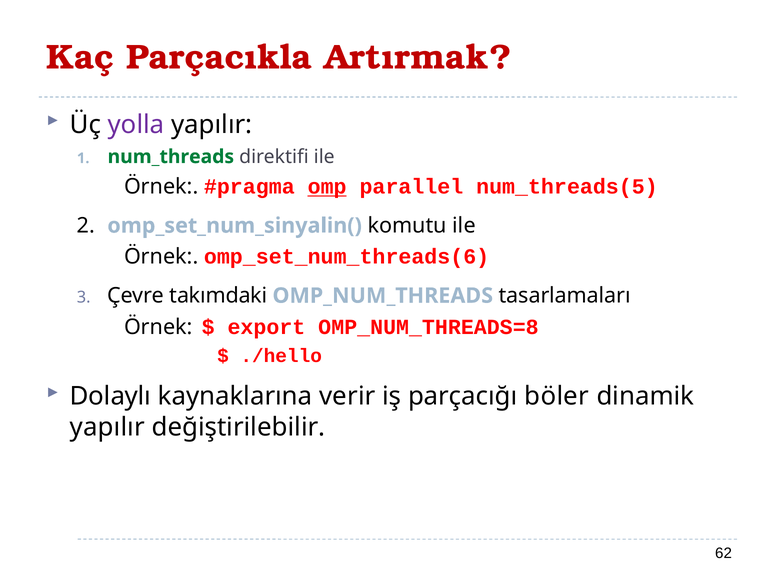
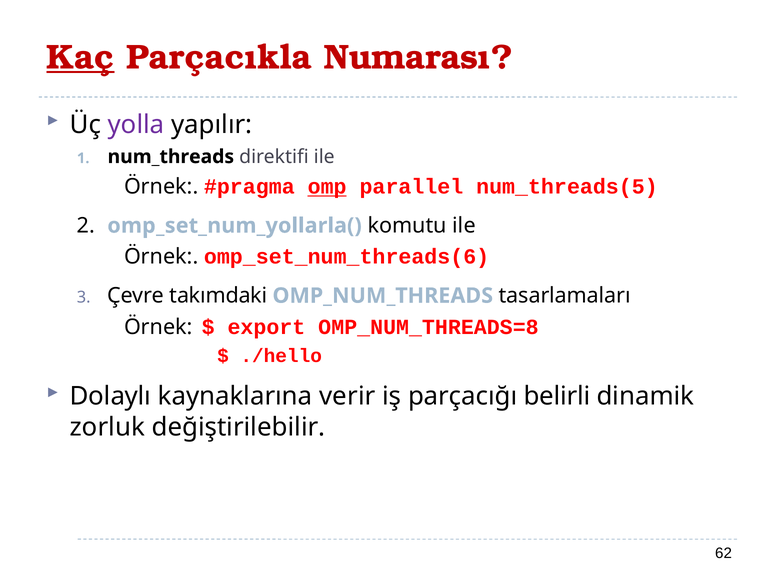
Kaç underline: none -> present
Artırmak: Artırmak -> Numarası
num_threads colour: green -> black
omp_set_num_sinyalin(: omp_set_num_sinyalin( -> omp_set_num_yollarla(
böler: böler -> belirli
yapılır at (107, 427): yapılır -> zorluk
